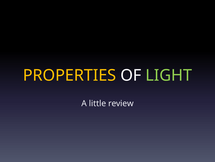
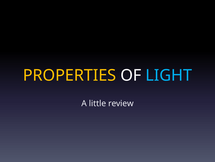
LIGHT colour: light green -> light blue
